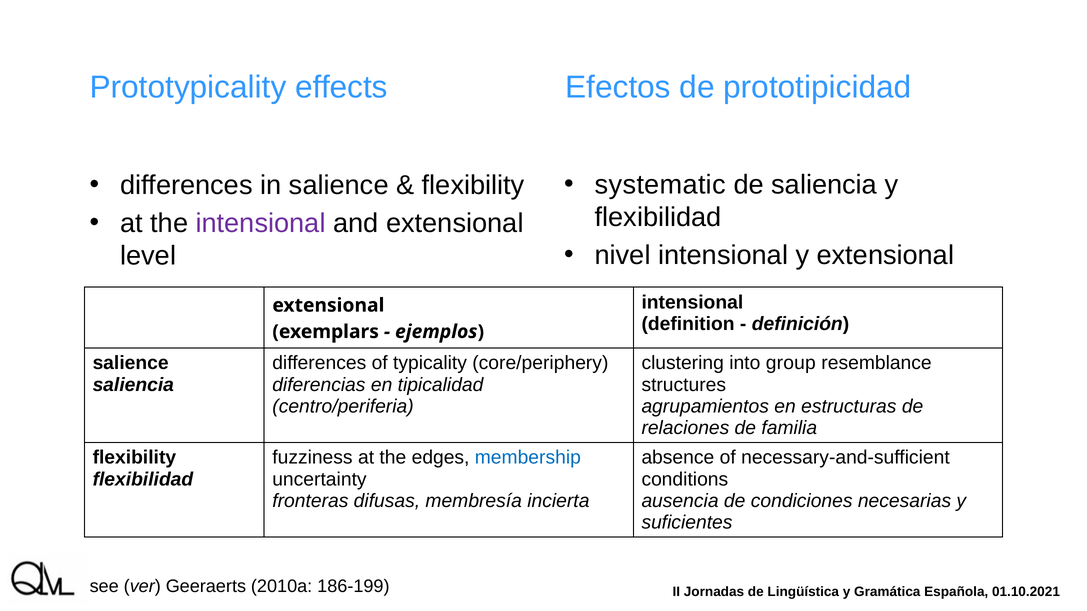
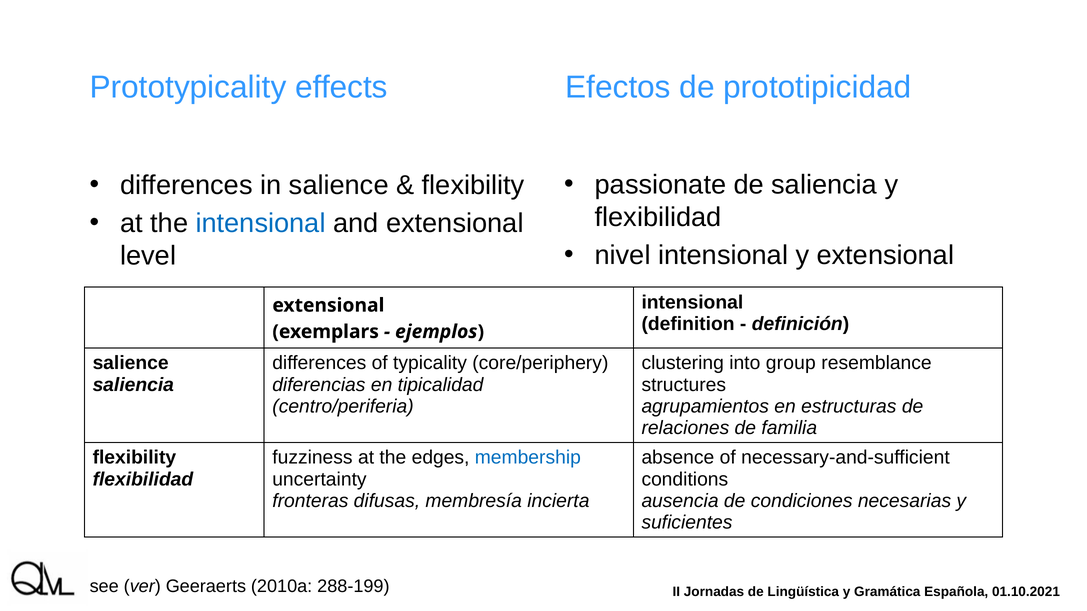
systematic: systematic -> passionate
intensional at (261, 223) colour: purple -> blue
186-199: 186-199 -> 288-199
